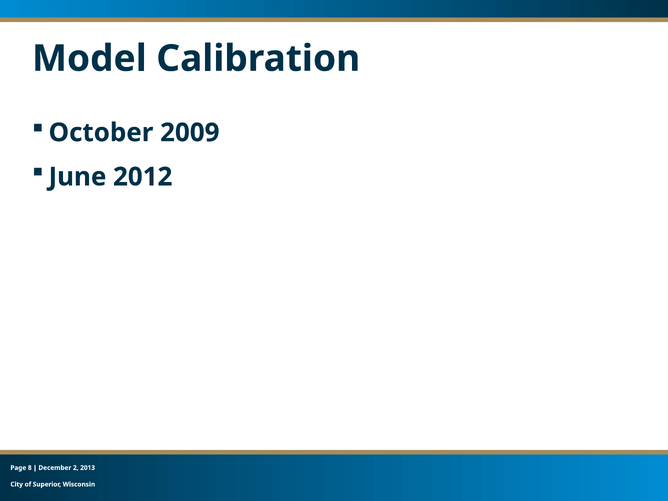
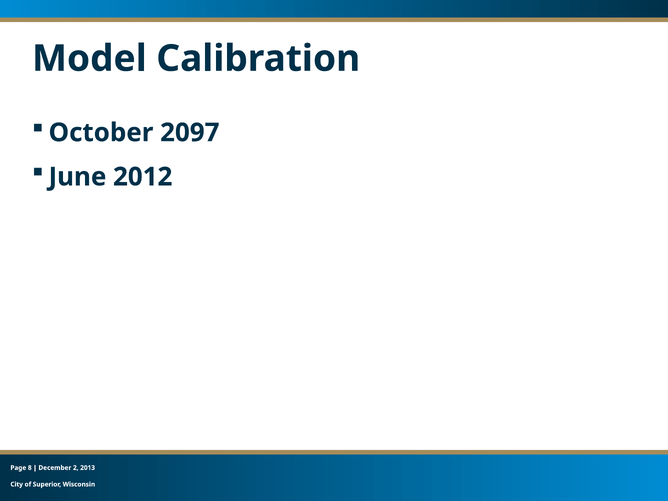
2009: 2009 -> 2097
